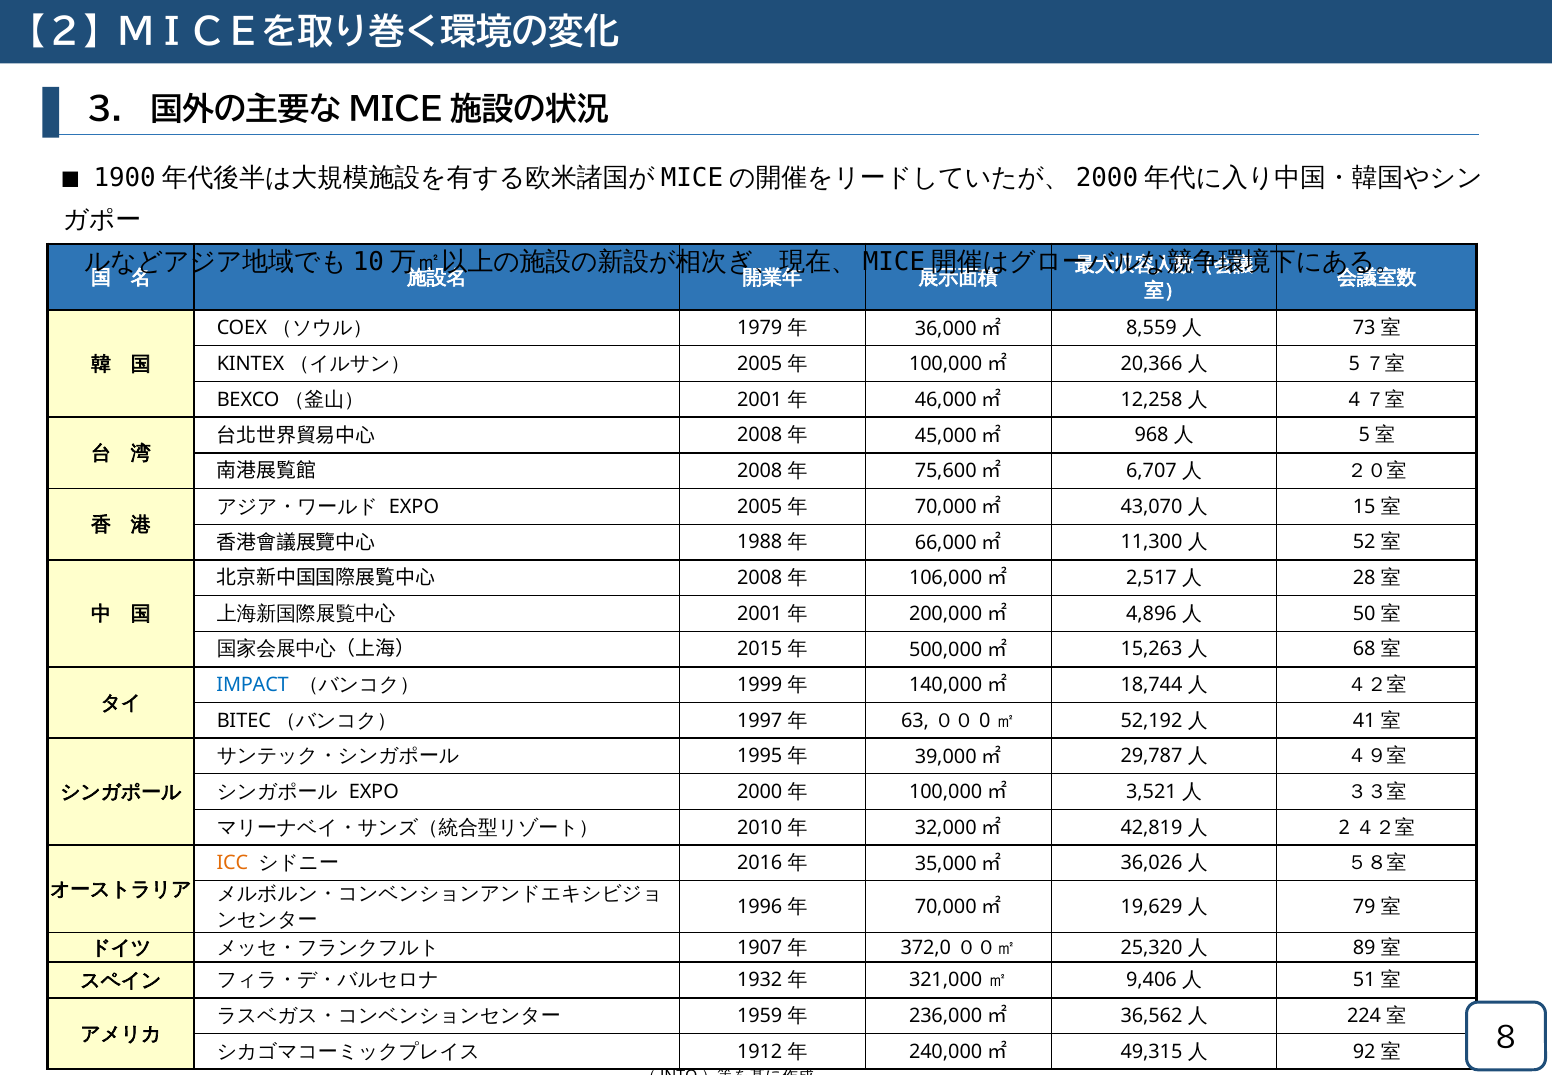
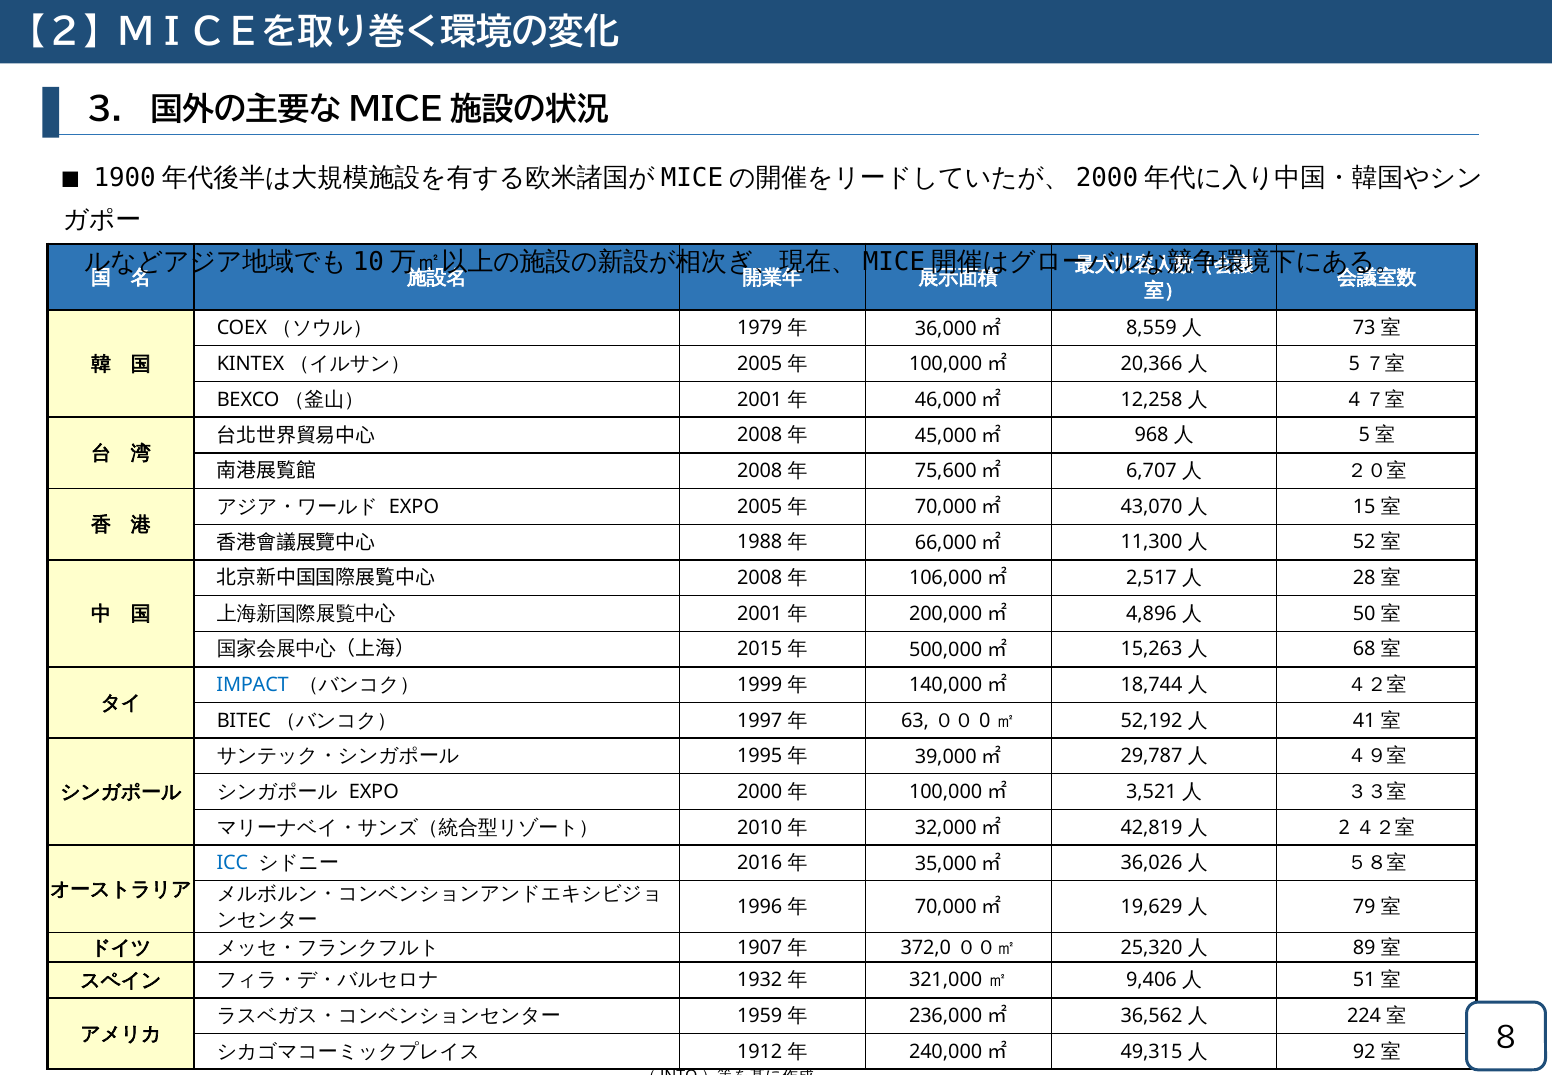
ICC colour: orange -> blue
